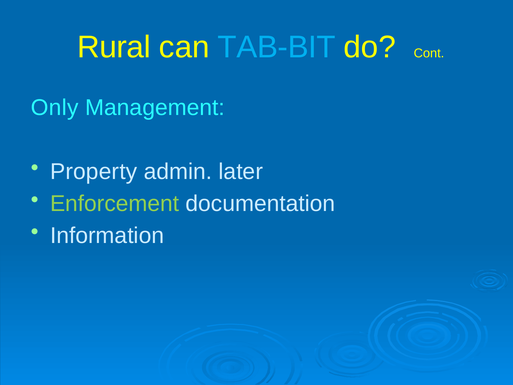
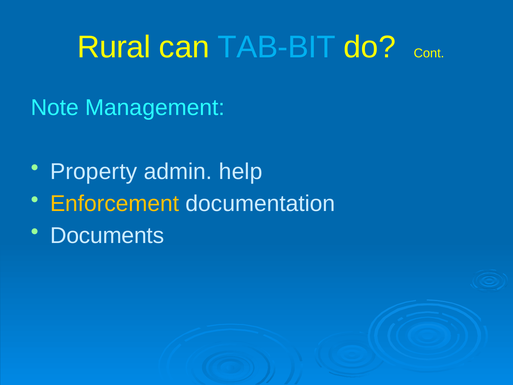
Only: Only -> Note
later: later -> help
Enforcement colour: light green -> yellow
Information: Information -> Documents
